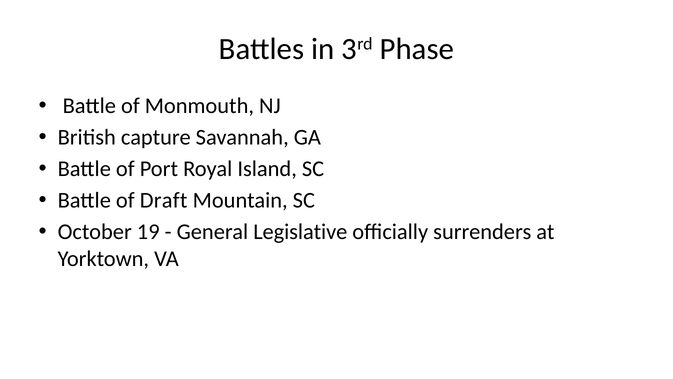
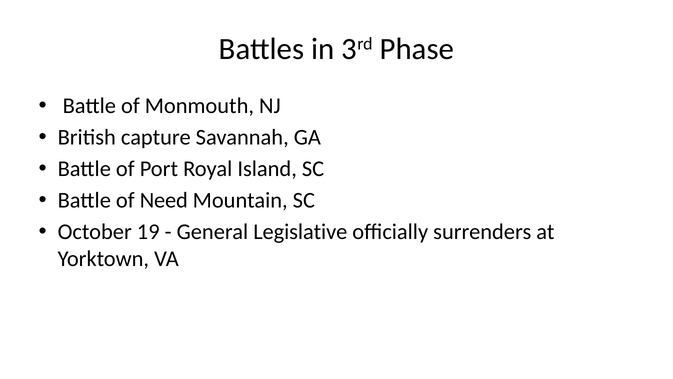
Draft: Draft -> Need
